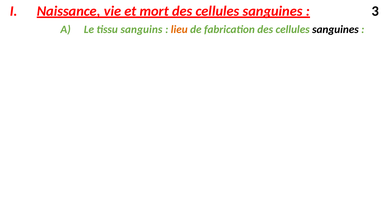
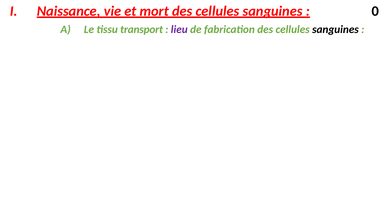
3: 3 -> 0
sanguins: sanguins -> transport
lieu colour: orange -> purple
